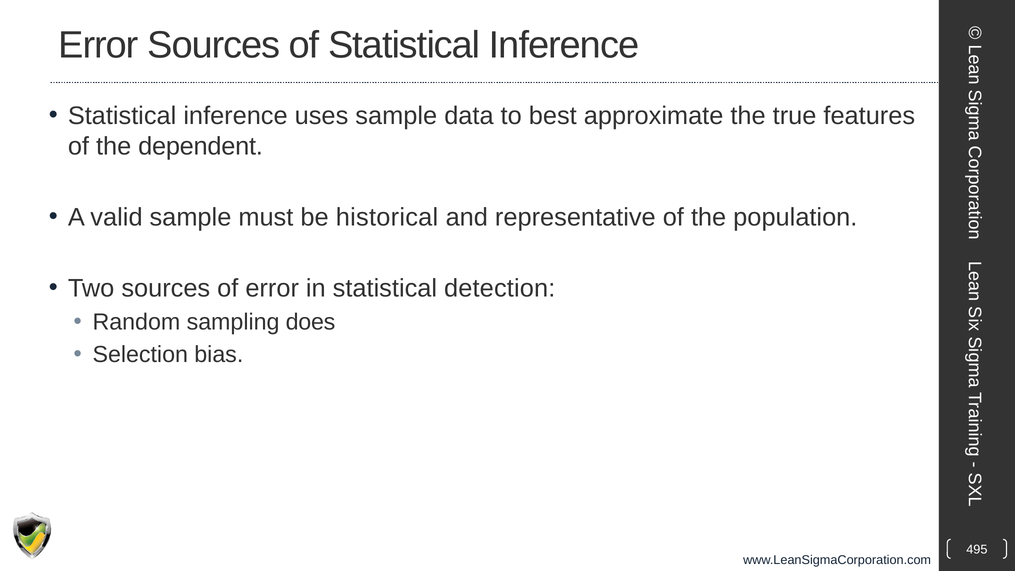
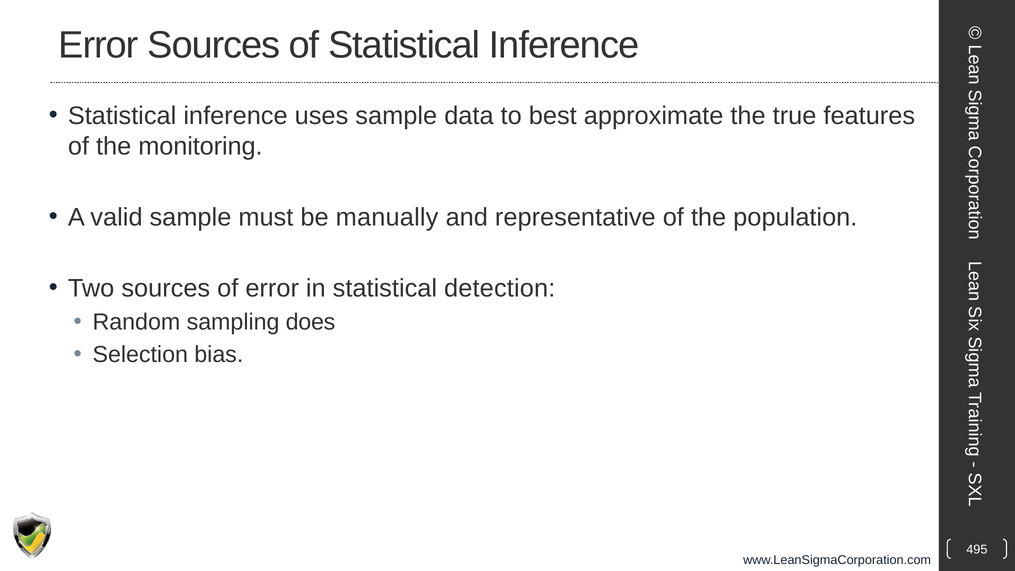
dependent: dependent -> monitoring
historical: historical -> manually
